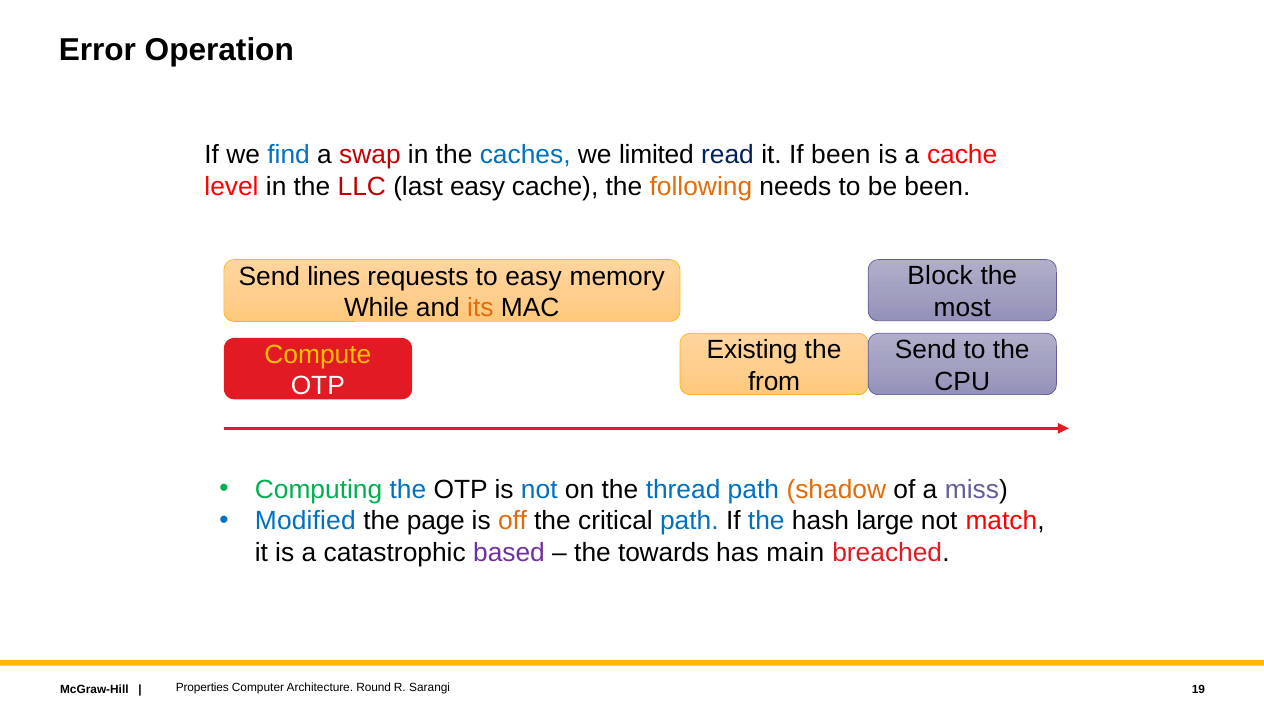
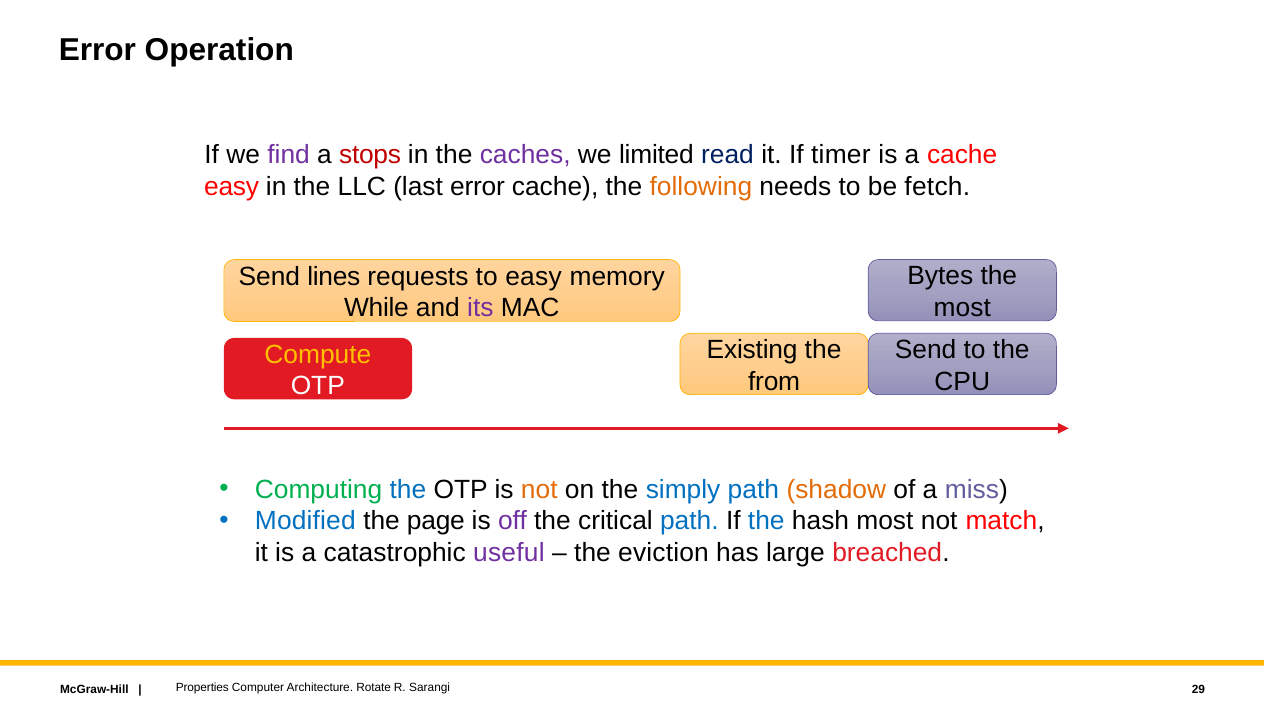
find colour: blue -> purple
swap: swap -> stops
caches colour: blue -> purple
If been: been -> timer
level at (231, 187): level -> easy
LLC colour: red -> black
last easy: easy -> error
be been: been -> fetch
Block: Block -> Bytes
its colour: orange -> purple
not at (539, 490) colour: blue -> orange
thread: thread -> simply
off colour: orange -> purple
hash large: large -> most
based: based -> useful
towards: towards -> eviction
main: main -> large
Round: Round -> Rotate
19: 19 -> 29
